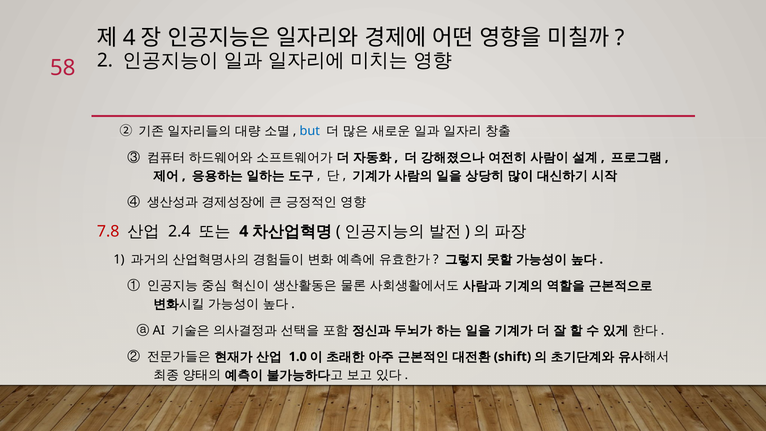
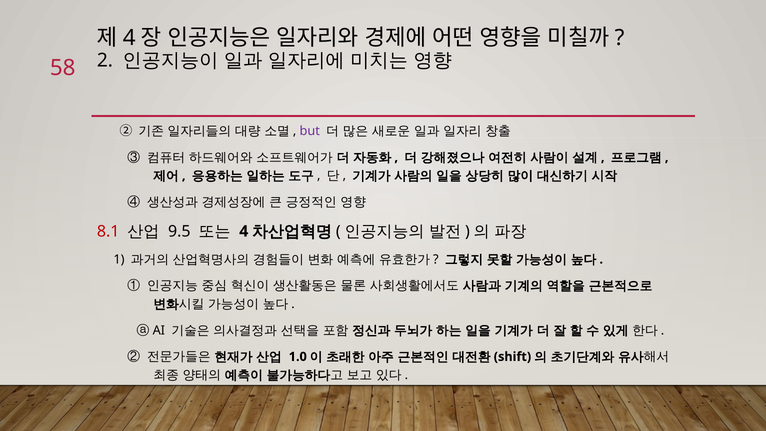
but colour: blue -> purple
7.8: 7.8 -> 8.1
2.4: 2.4 -> 9.5
